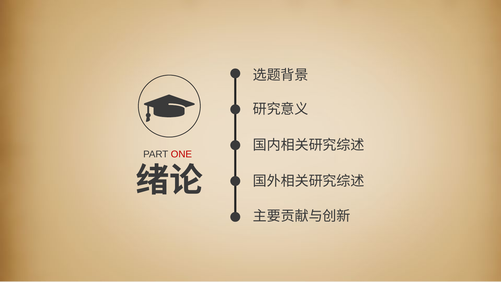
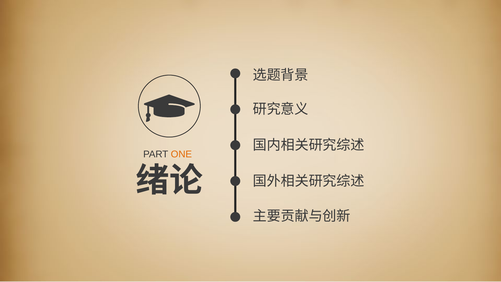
ONE colour: red -> orange
